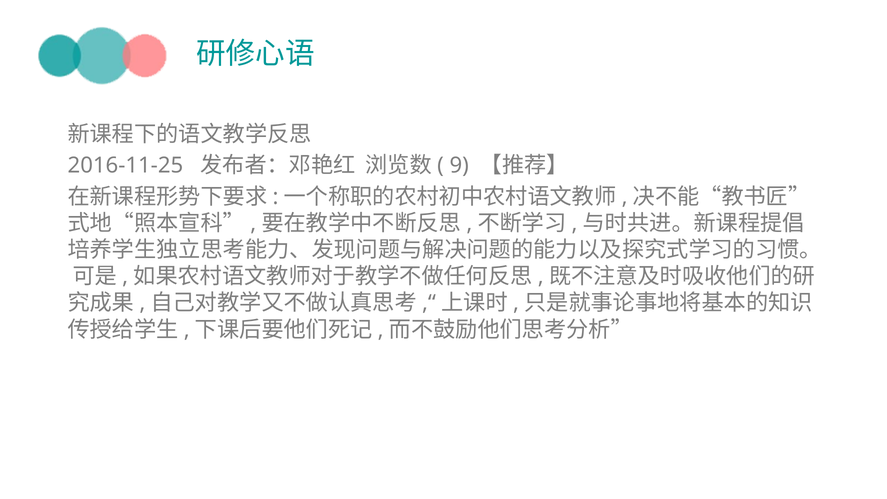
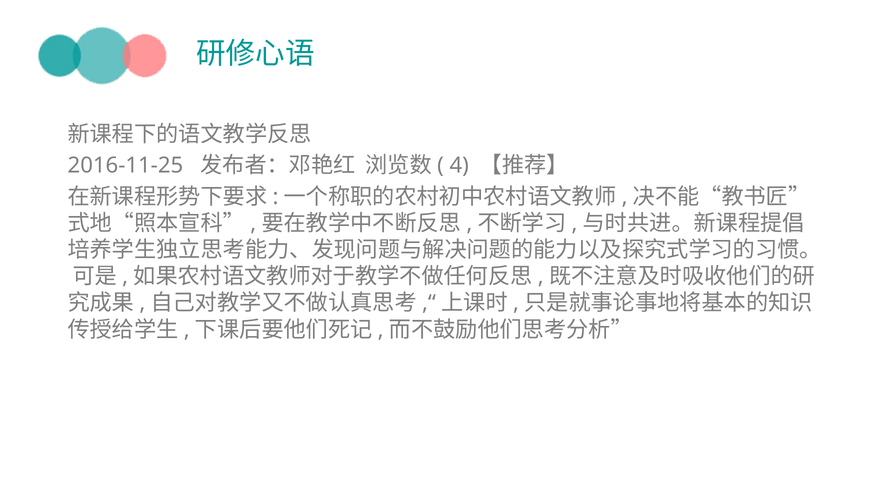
9: 9 -> 4
